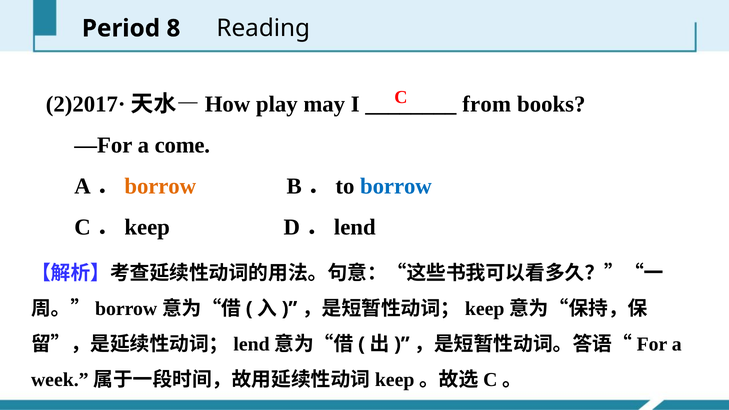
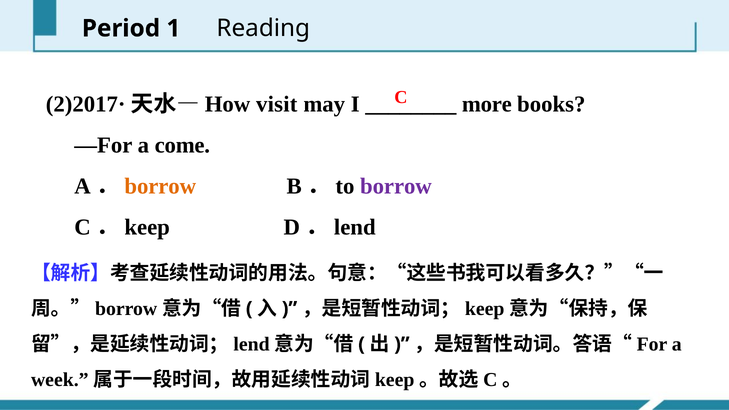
8: 8 -> 1
play: play -> visit
from: from -> more
borrow at (396, 186) colour: blue -> purple
